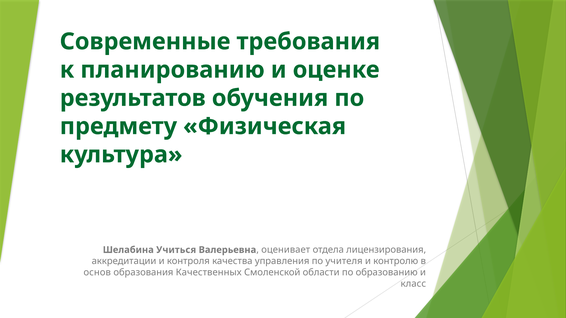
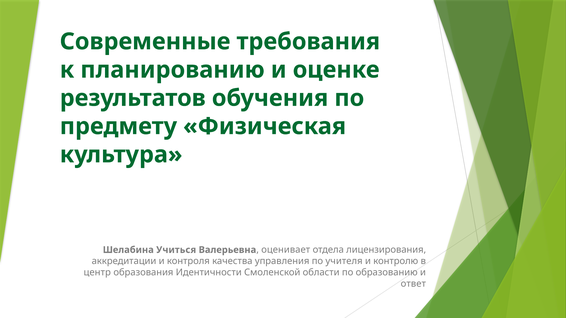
основ: основ -> центр
Качественных: Качественных -> Идентичности
класс: класс -> ответ
